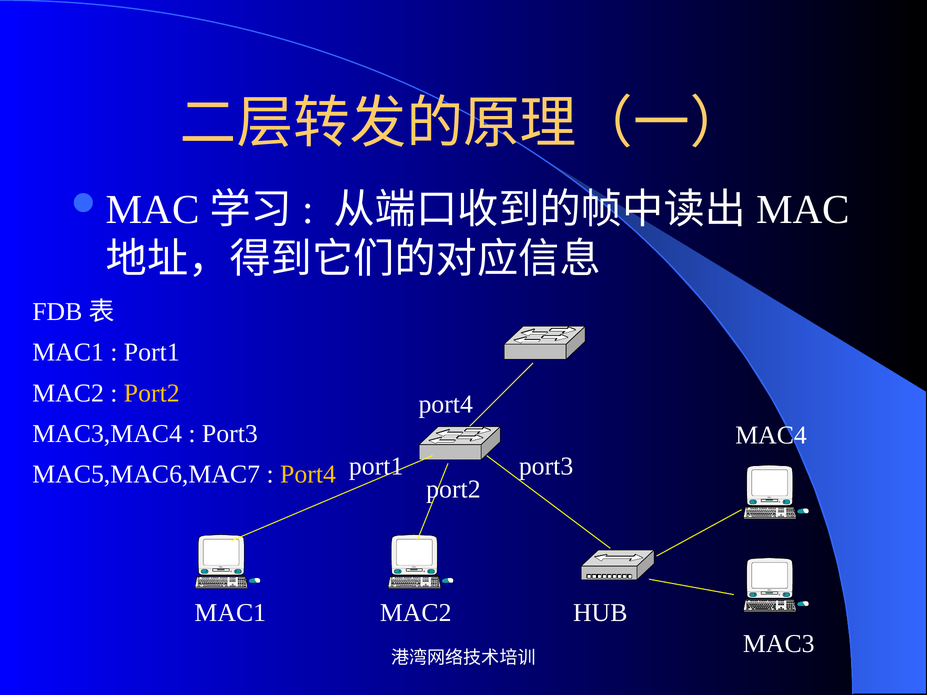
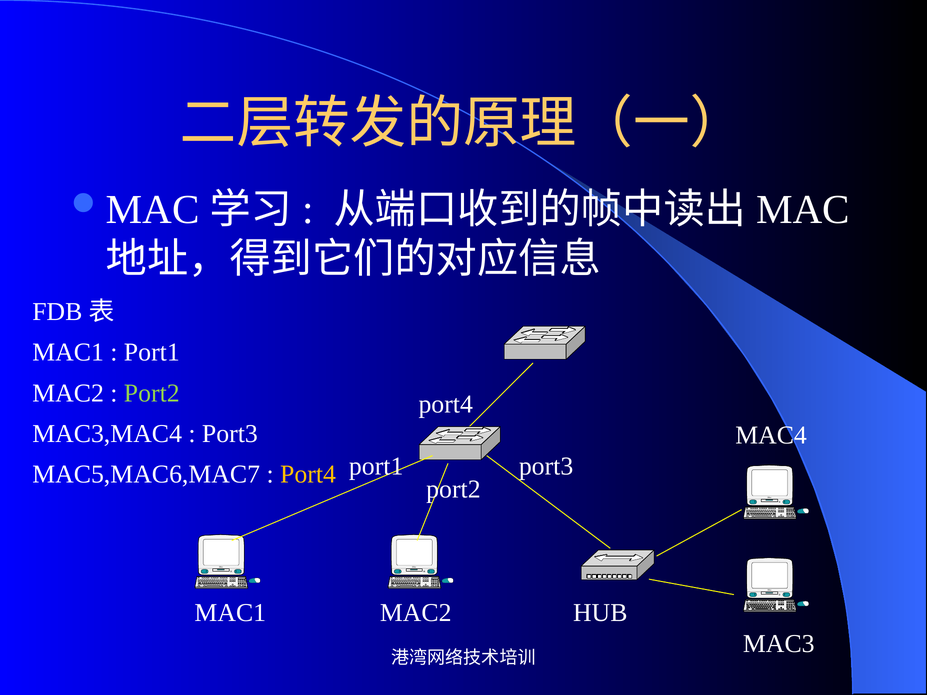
Port2 at (152, 393) colour: yellow -> light green
